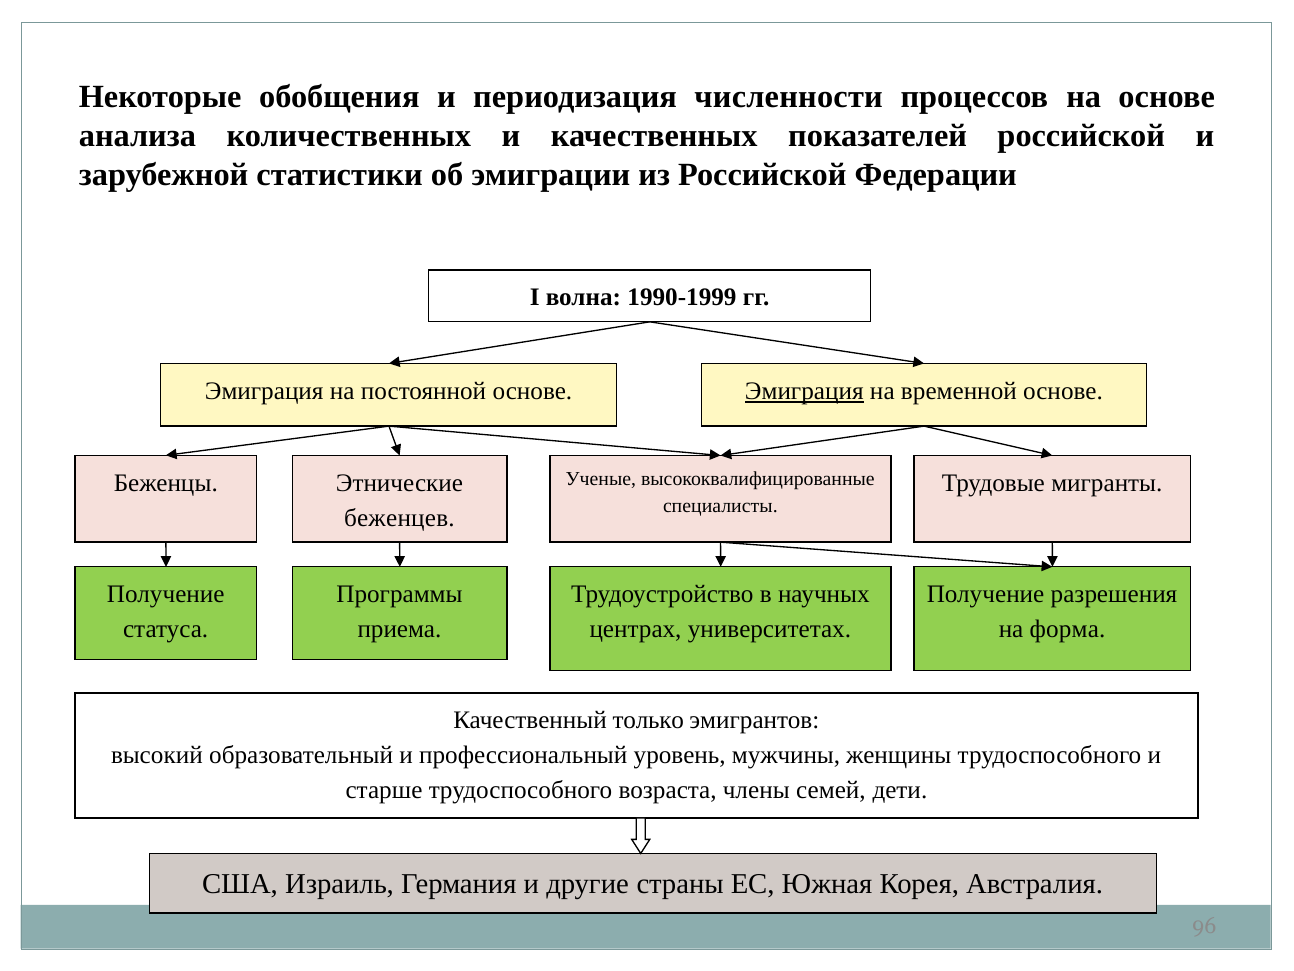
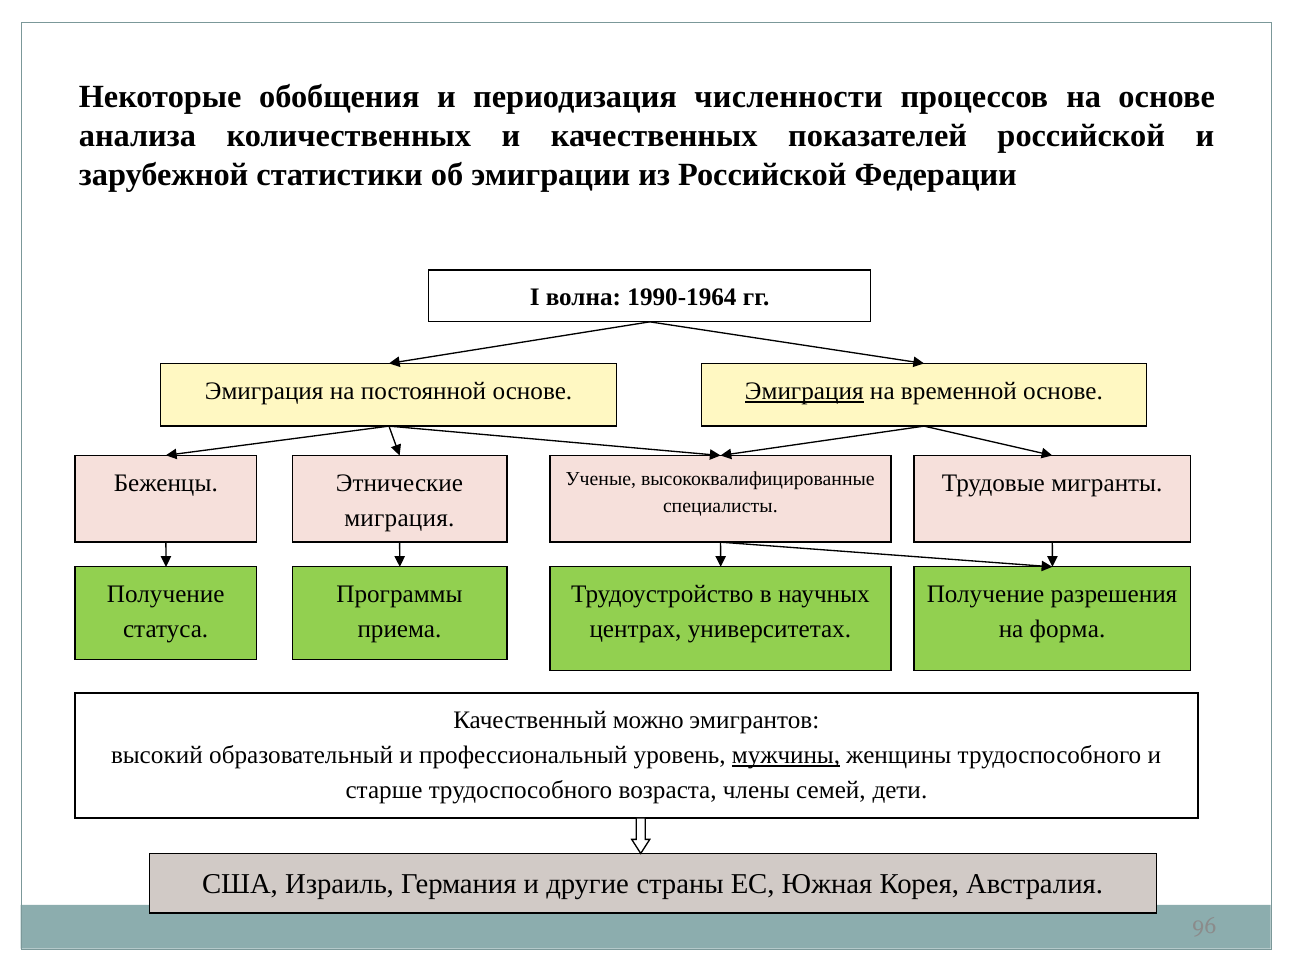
1990-1999: 1990-1999 -> 1990-1964
беженцев: беженцев -> миграция
только: только -> можно
мужчины underline: none -> present
